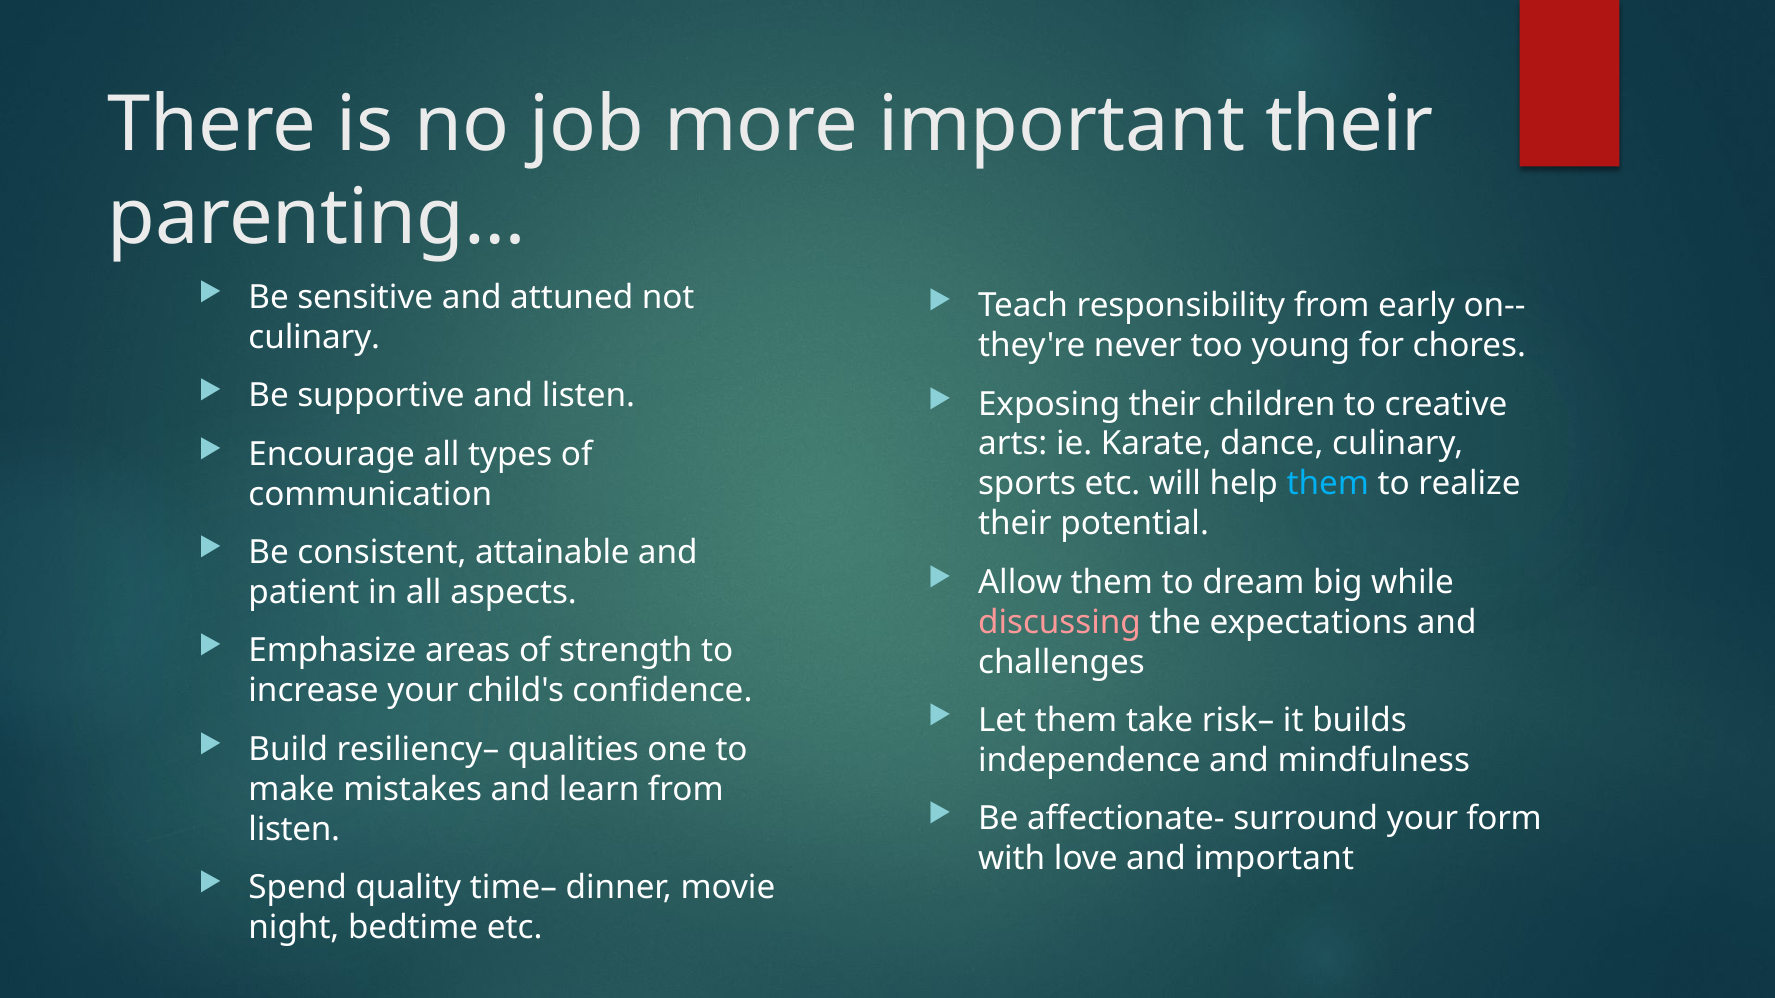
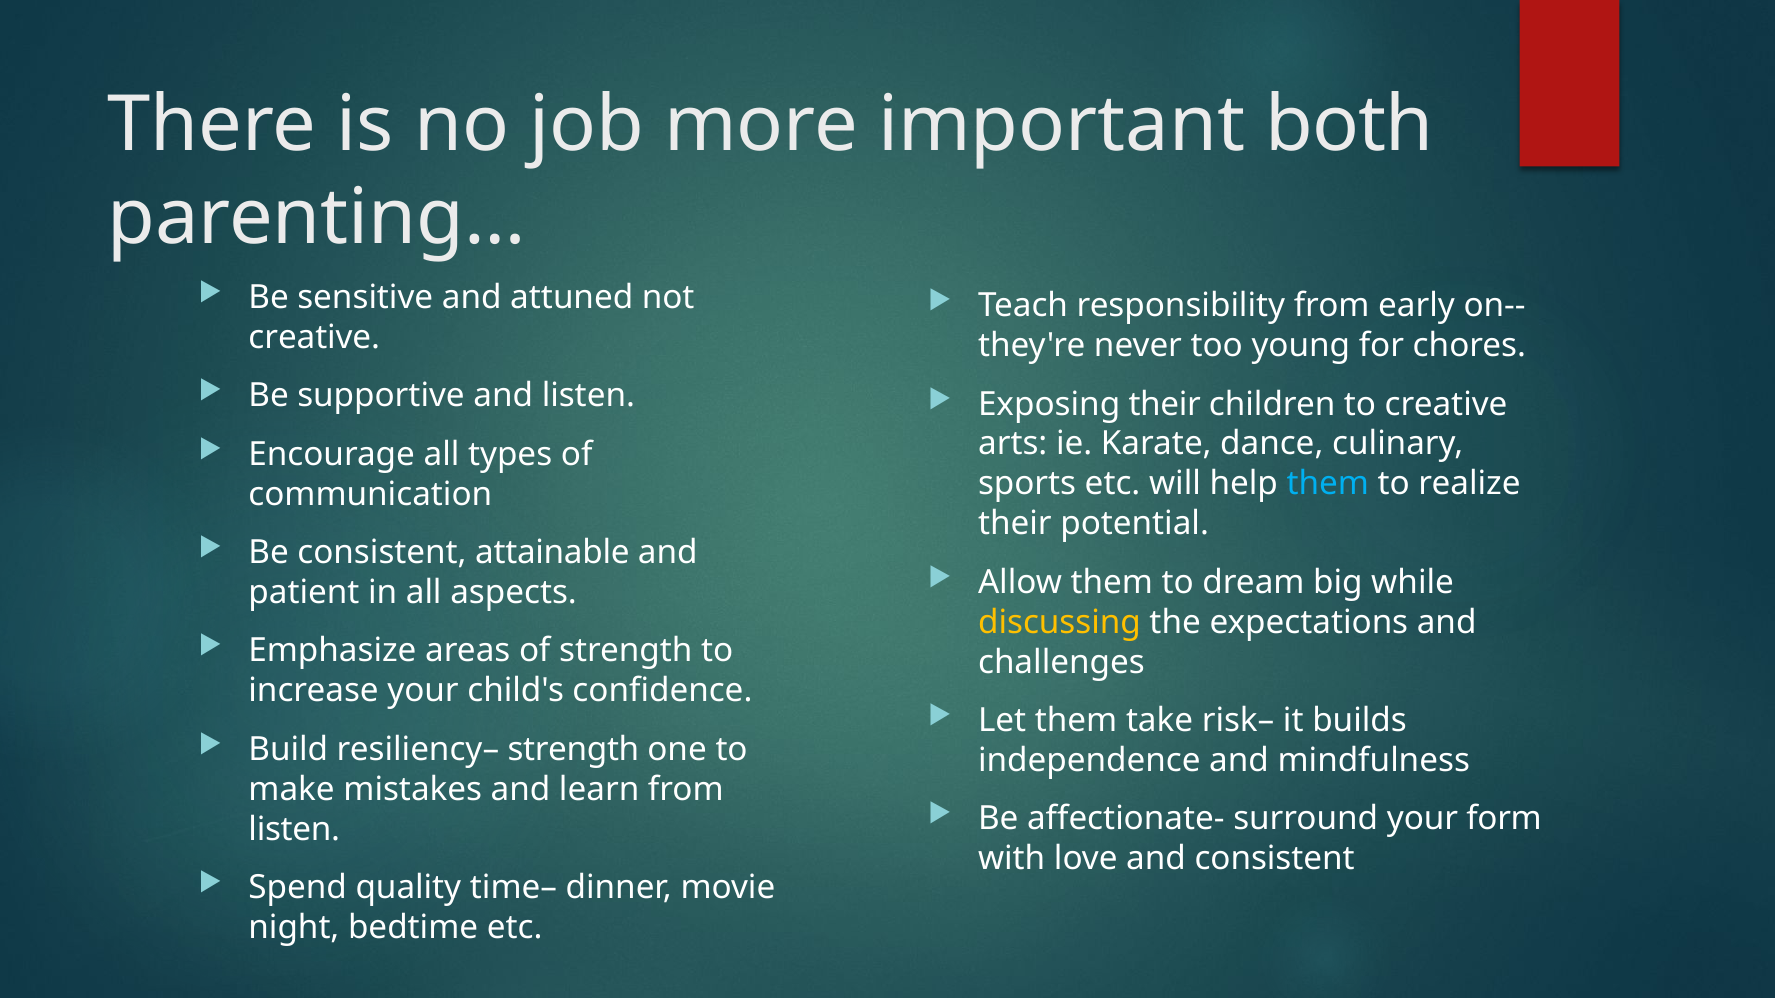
important their: their -> both
culinary at (314, 338): culinary -> creative
discussing colour: pink -> yellow
resiliency– qualities: qualities -> strength
and important: important -> consistent
